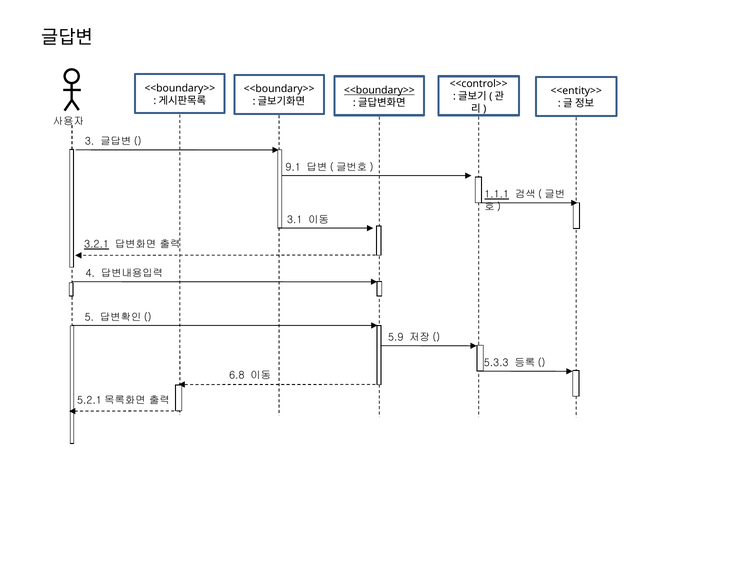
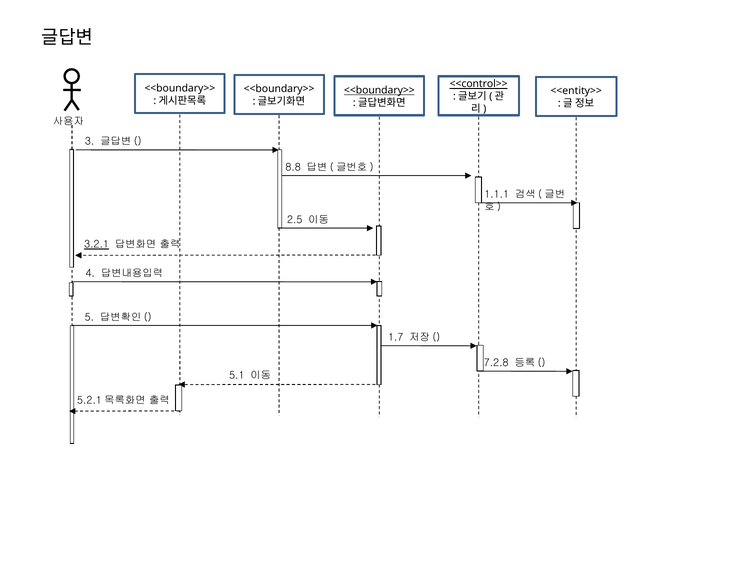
<<control>> underline: none -> present
9.1: 9.1 -> 8.8
1.1.1 underline: present -> none
3.1: 3.1 -> 2.5
5.9: 5.9 -> 1.7
5.3.3: 5.3.3 -> 7.2.8
6.8: 6.8 -> 5.1
